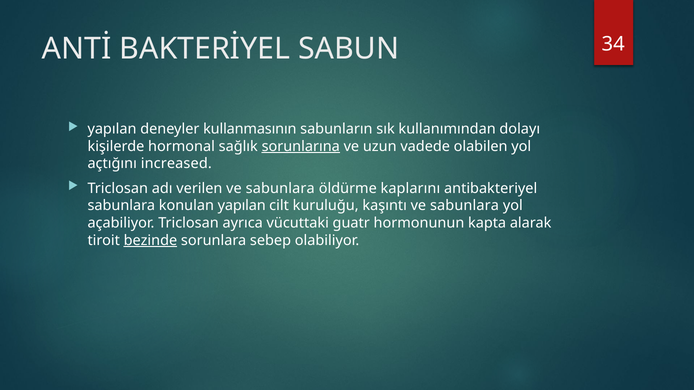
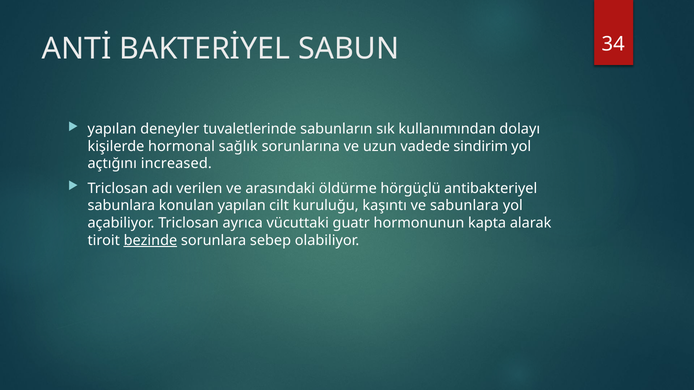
kullanmasının: kullanmasının -> tuvaletlerinde
sorunlarına underline: present -> none
olabilen: olabilen -> sindirim
verilen ve sabunlara: sabunlara -> arasındaki
kaplarını: kaplarını -> hörgüçlü
